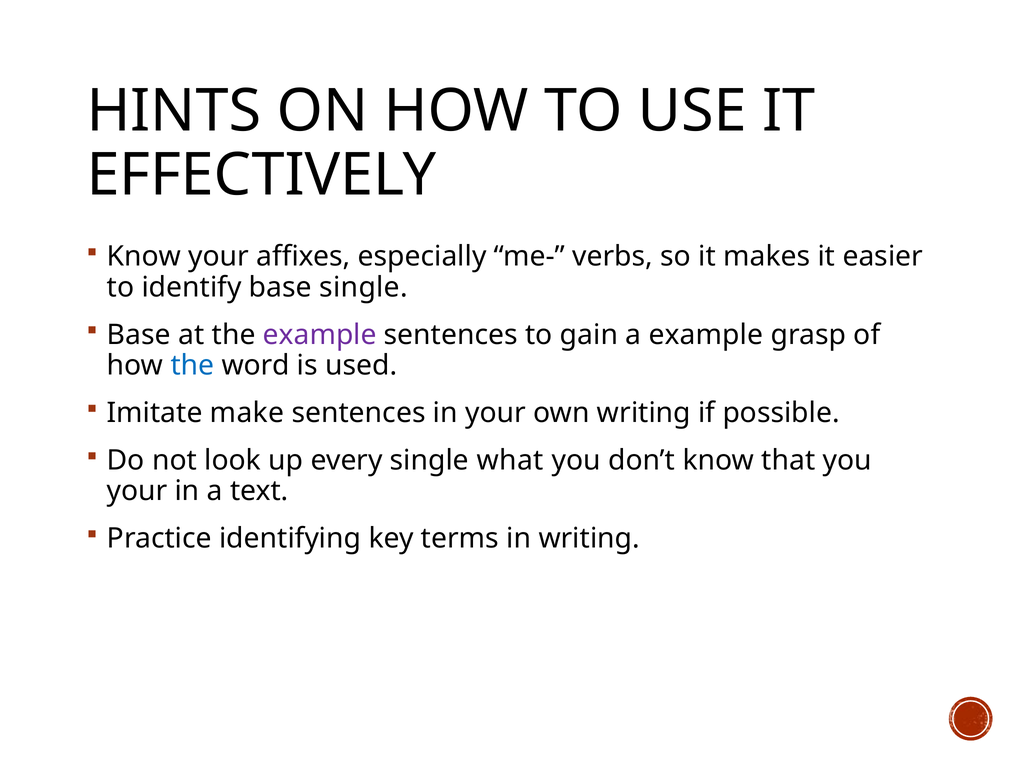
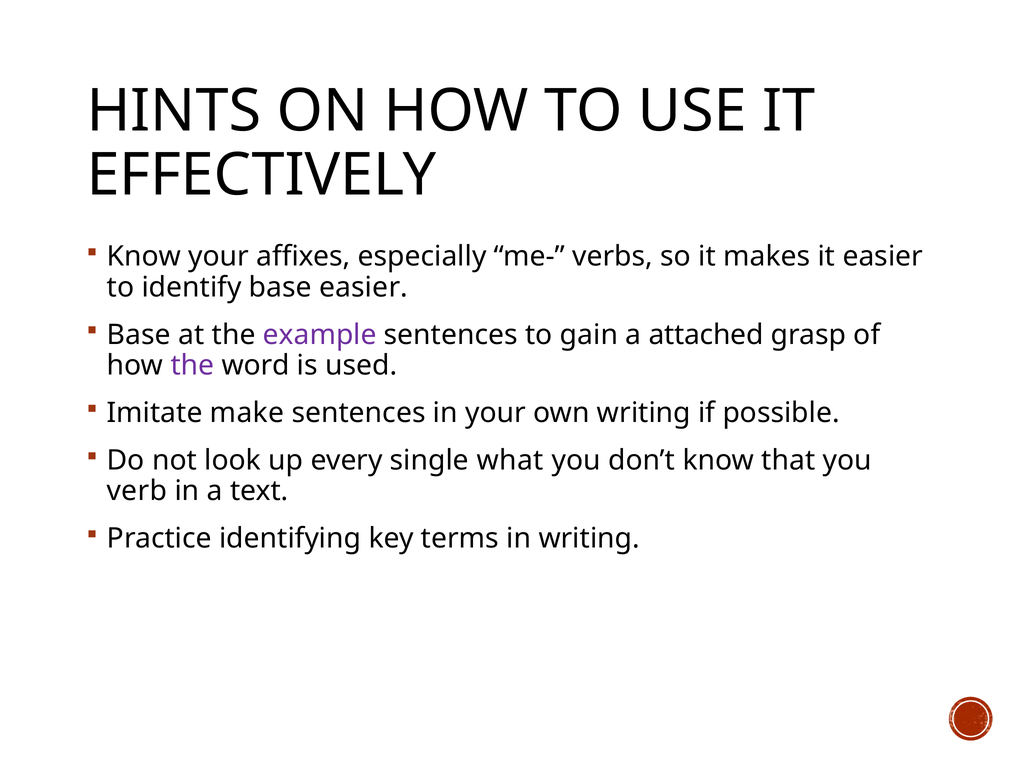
base single: single -> easier
a example: example -> attached
the at (192, 365) colour: blue -> purple
your at (137, 491): your -> verb
